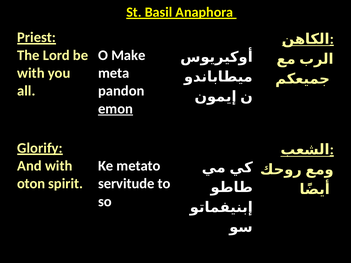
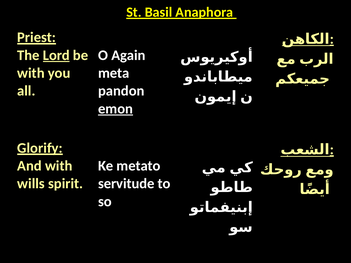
Lord underline: none -> present
Make: Make -> Again
oton: oton -> wills
